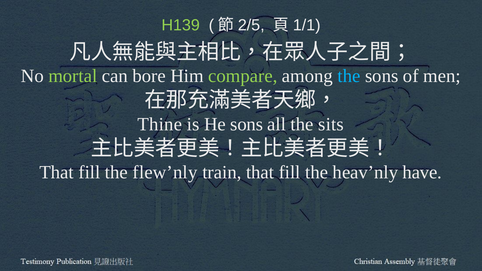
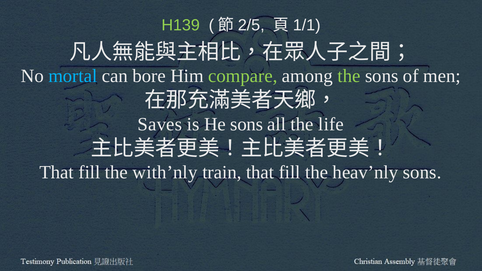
mortal colour: light green -> light blue
the at (349, 76) colour: light blue -> light green
Thine: Thine -> Saves
sits: sits -> life
flew’nly: flew’nly -> with’nly
heav’nly have: have -> sons
